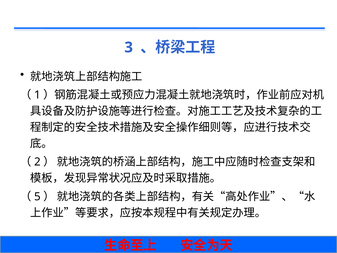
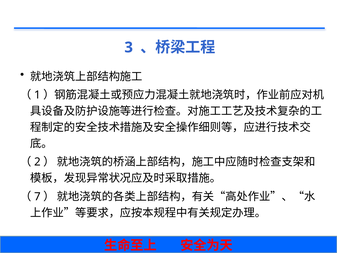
5: 5 -> 7
